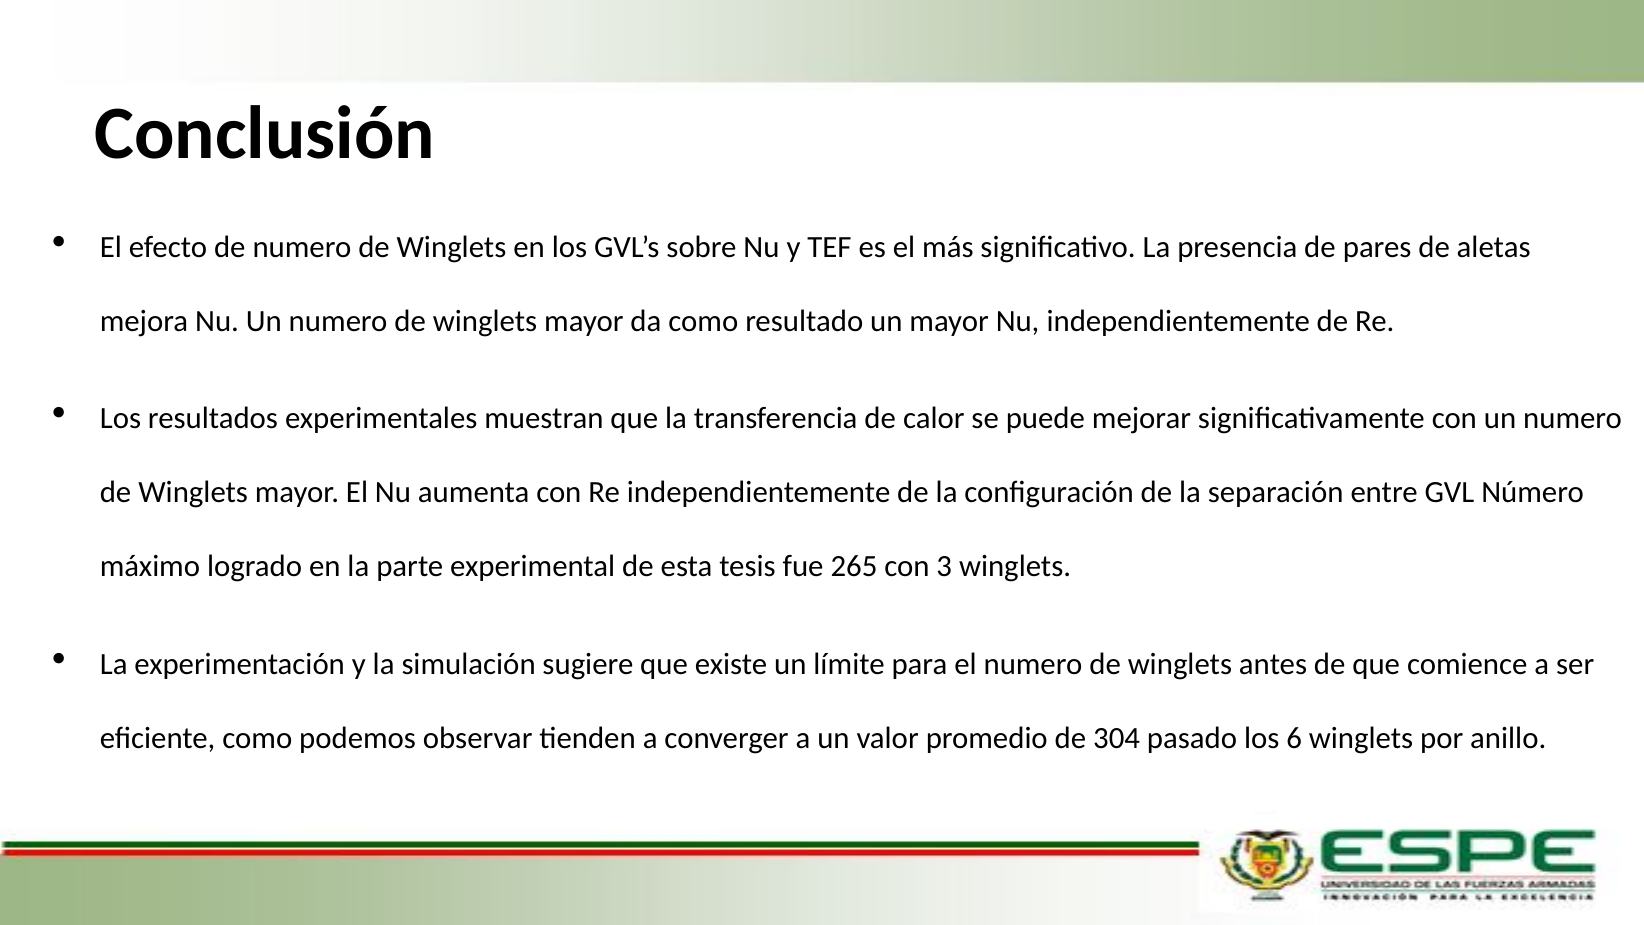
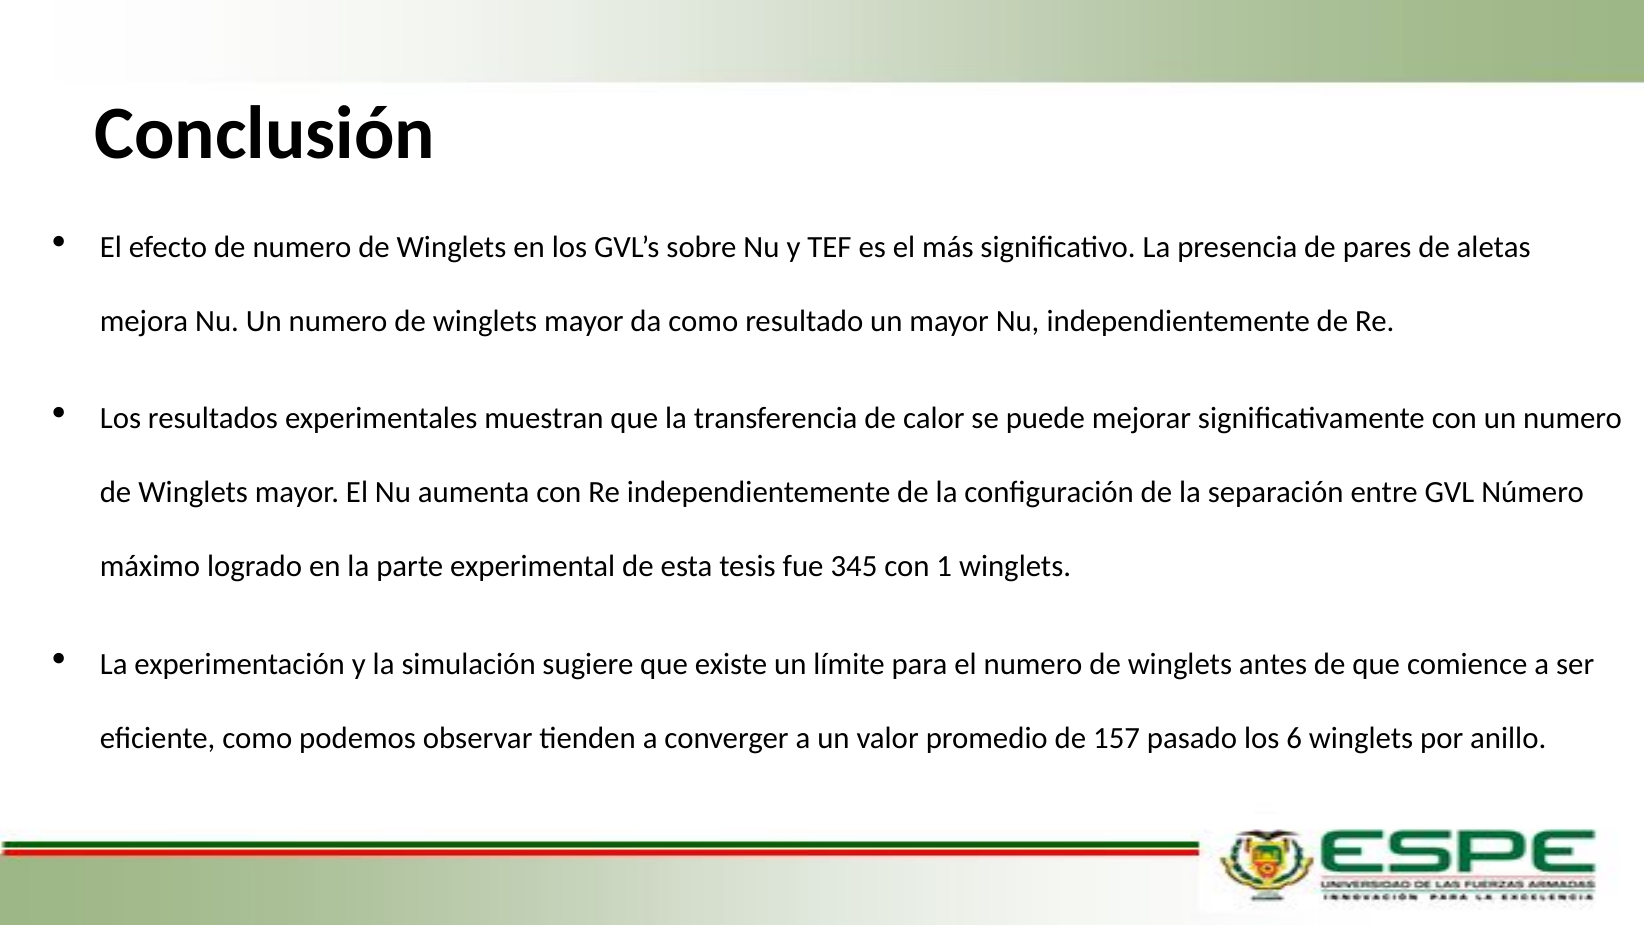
265: 265 -> 345
3: 3 -> 1
304: 304 -> 157
